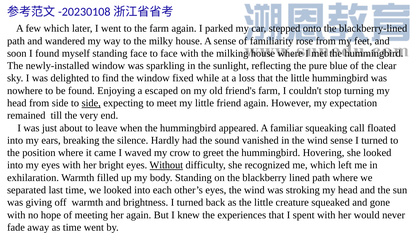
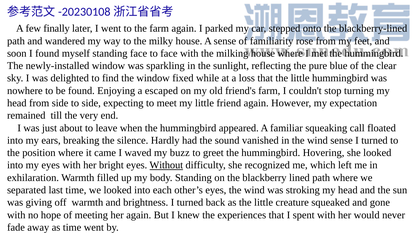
few which: which -> finally
side at (91, 103) underline: present -> none
crow: crow -> buzz
